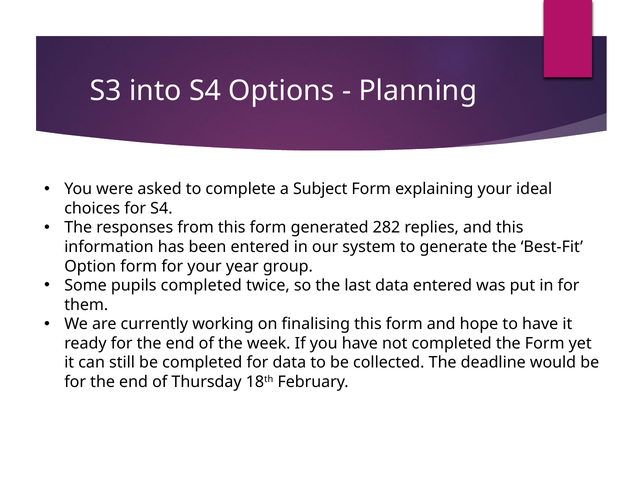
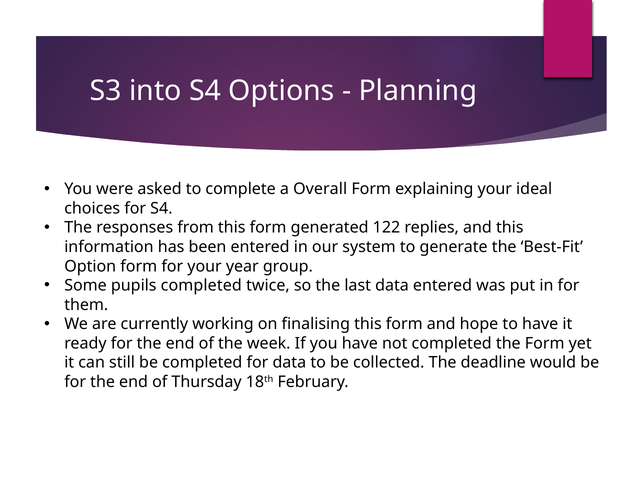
Subject: Subject -> Overall
282: 282 -> 122
